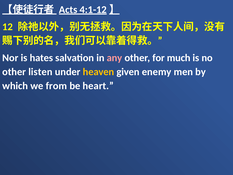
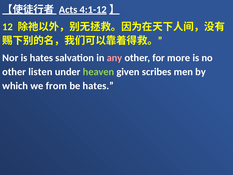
much: much -> more
heaven colour: yellow -> light green
enemy: enemy -> scribes
be heart: heart -> hates
